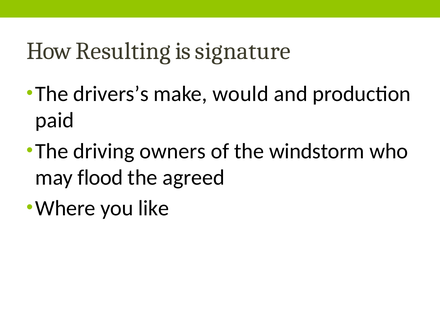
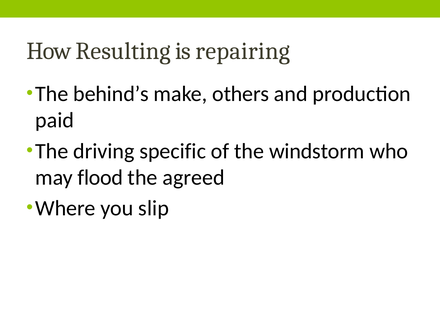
signature: signature -> repairing
drivers’s: drivers’s -> behind’s
would: would -> others
owners: owners -> specific
like: like -> slip
